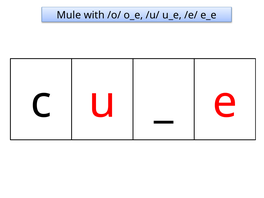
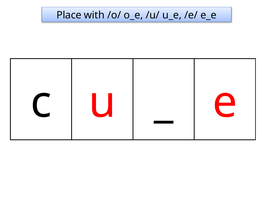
Mule: Mule -> Place
